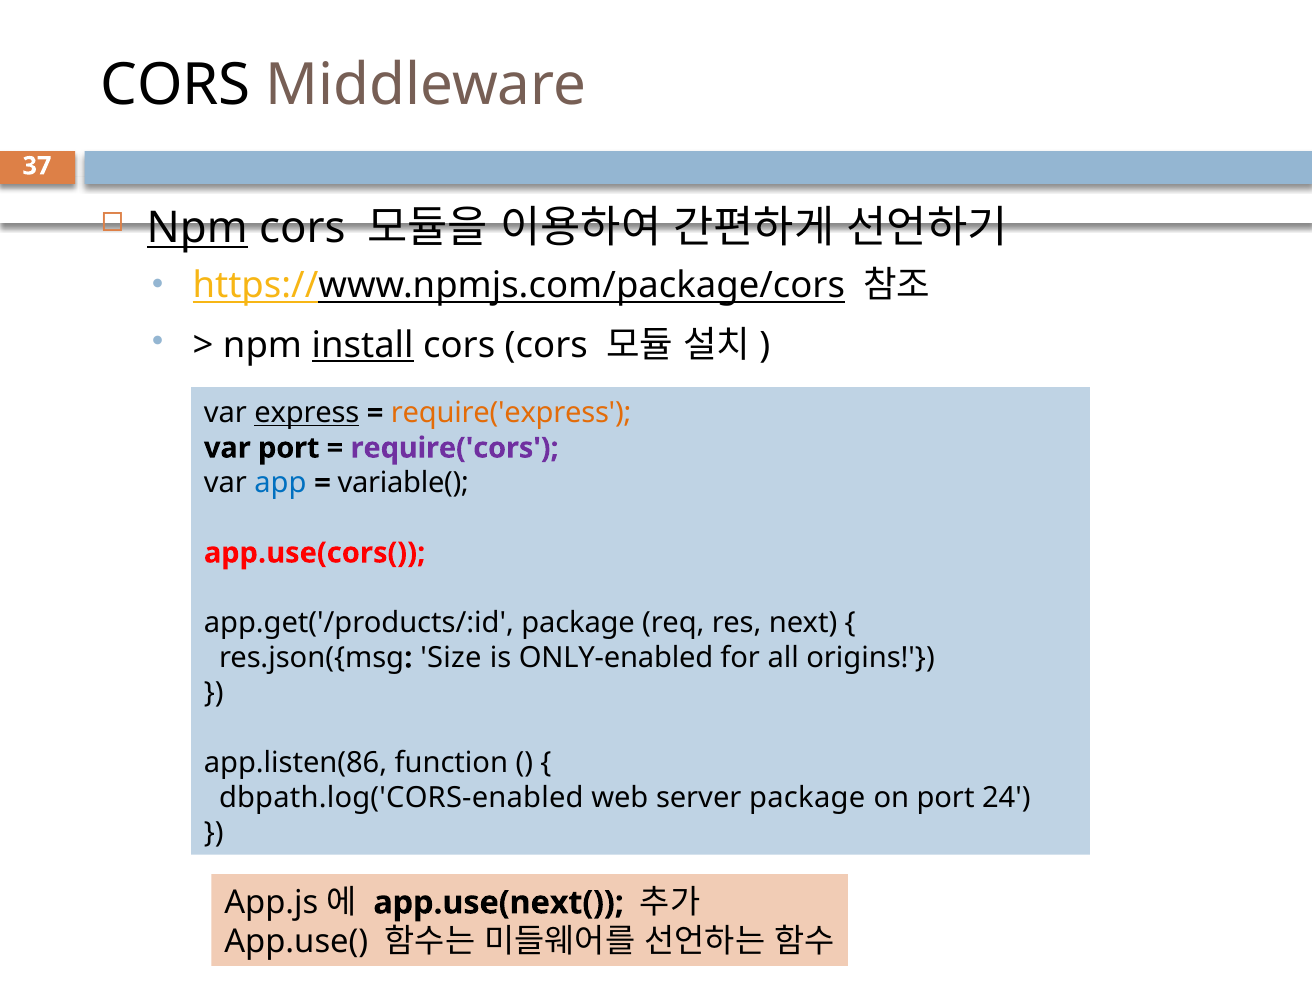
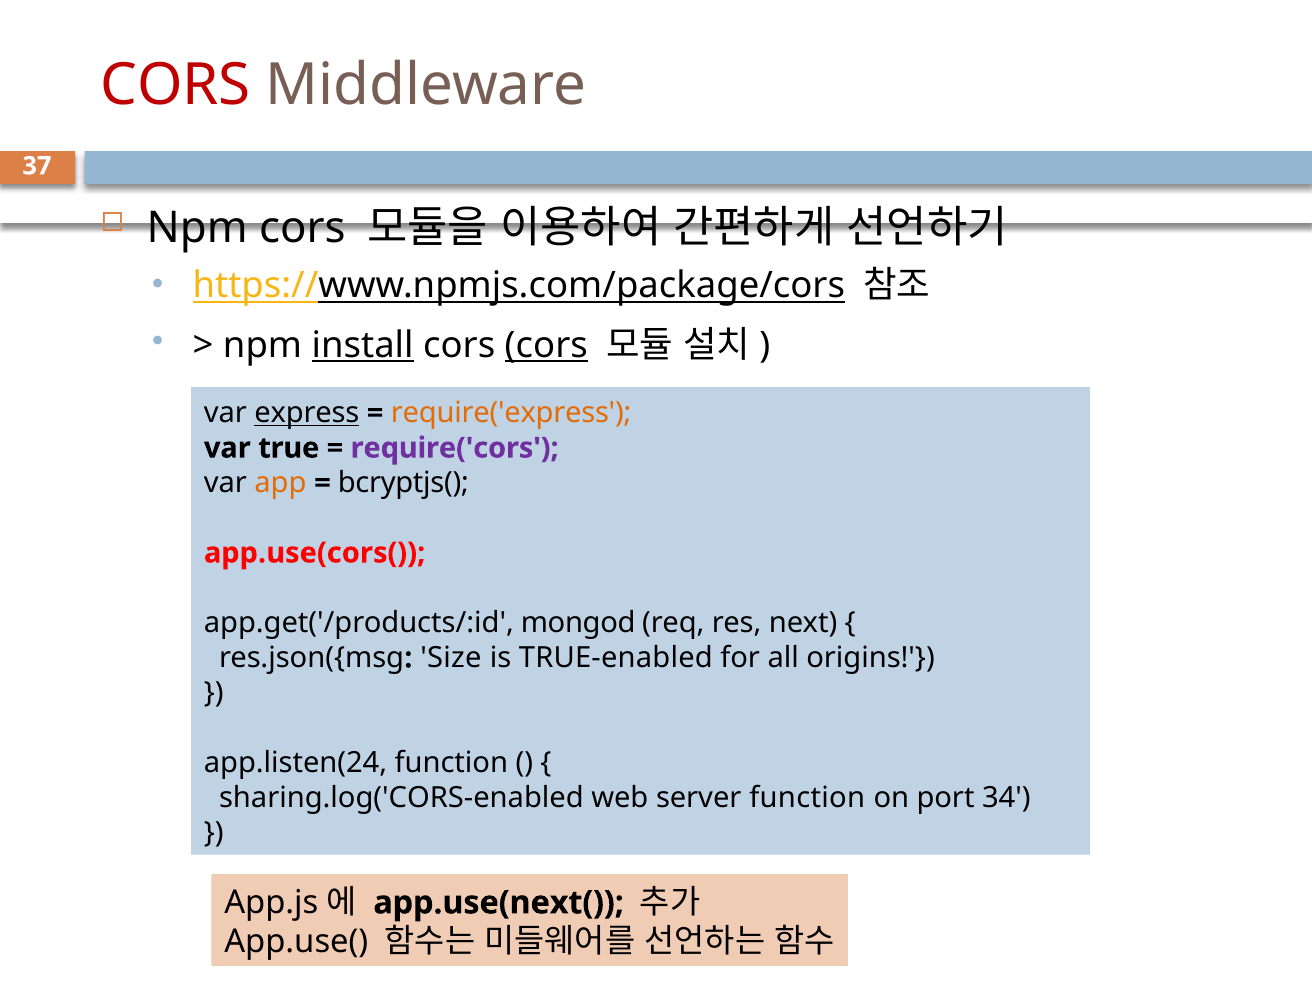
CORS at (176, 86) colour: black -> red
Npm at (197, 228) underline: present -> none
cors at (546, 346) underline: none -> present
var port: port -> true
app colour: blue -> orange
variable(: variable( -> bcryptjs(
app.get('/products/:id package: package -> mongod
ONLY-enabled: ONLY-enabled -> TRUE-enabled
app.listen(86: app.listen(86 -> app.listen(24
dbpath.log('CORS-enabled: dbpath.log('CORS-enabled -> sharing.log('CORS-enabled
server package: package -> function
24: 24 -> 34
